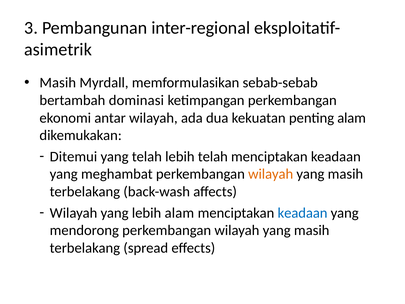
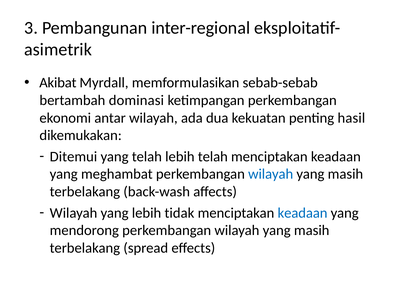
Masih at (58, 83): Masih -> Akibat
penting alam: alam -> hasil
wilayah at (271, 174) colour: orange -> blue
lebih alam: alam -> tidak
